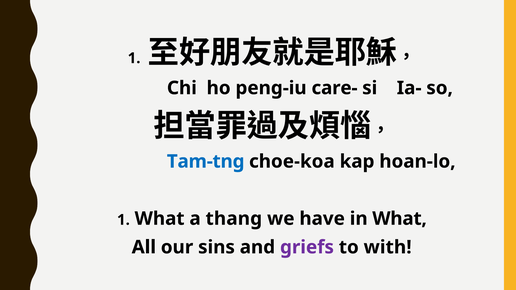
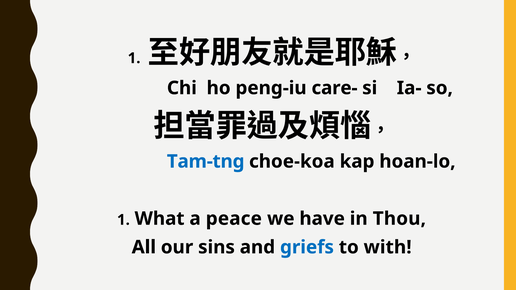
thang: thang -> peace
in What: What -> Thou
griefs colour: purple -> blue
